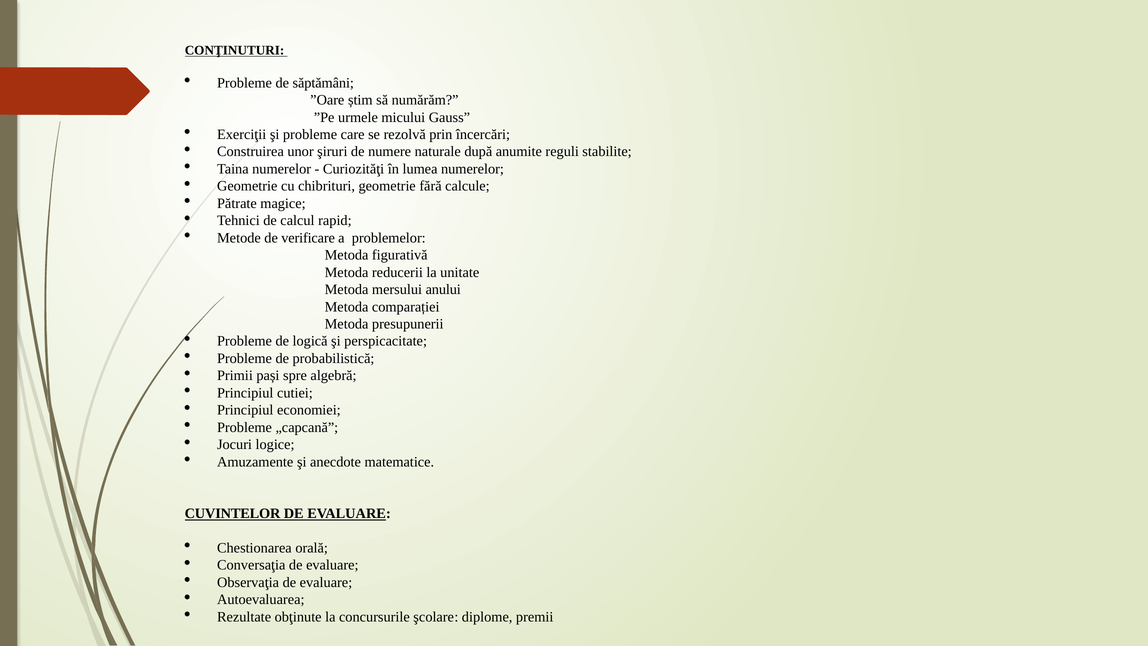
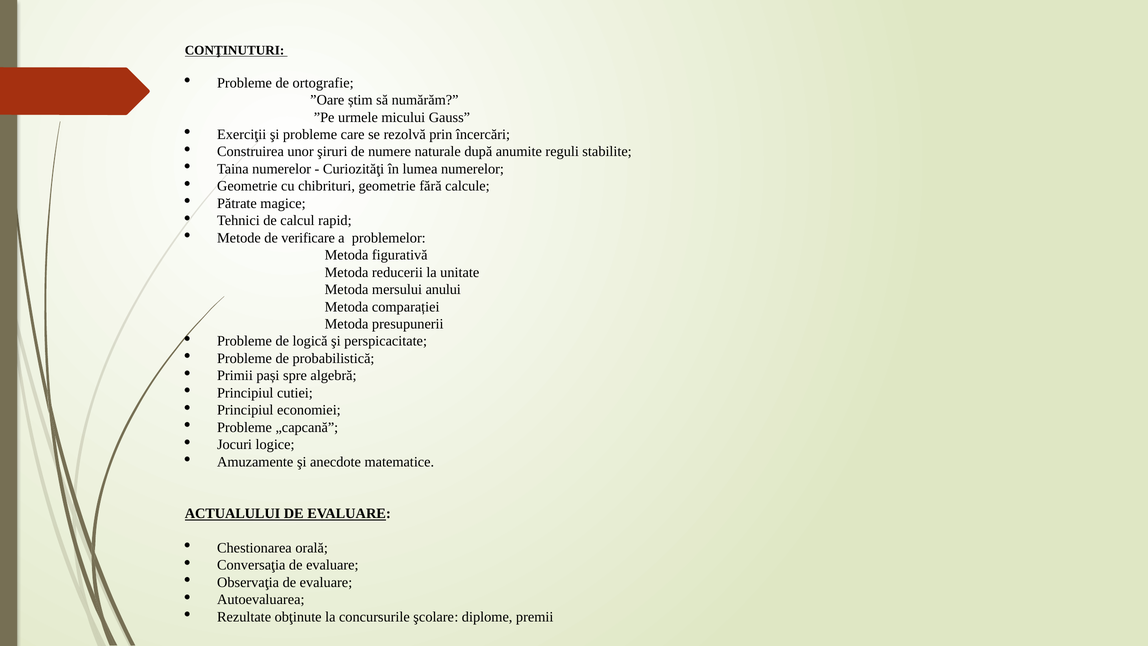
săptămâni: săptămâni -> ortografie
CUVINTELOR: CUVINTELOR -> ACTUALULUI
